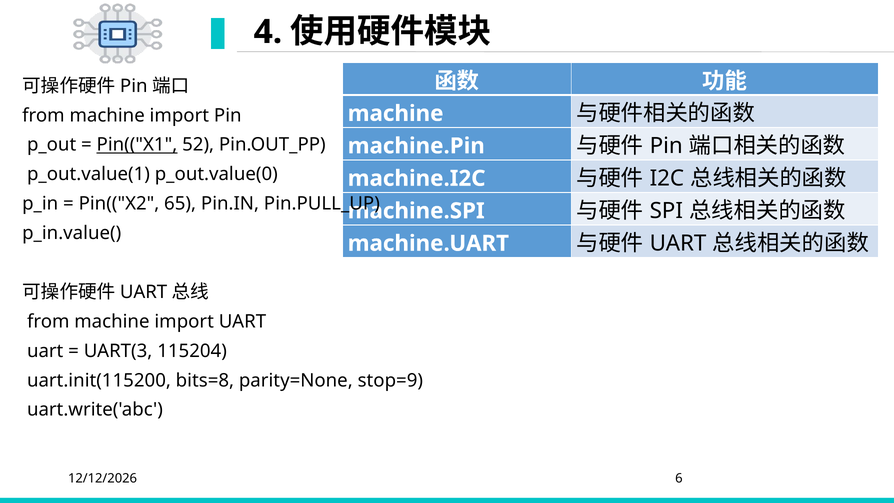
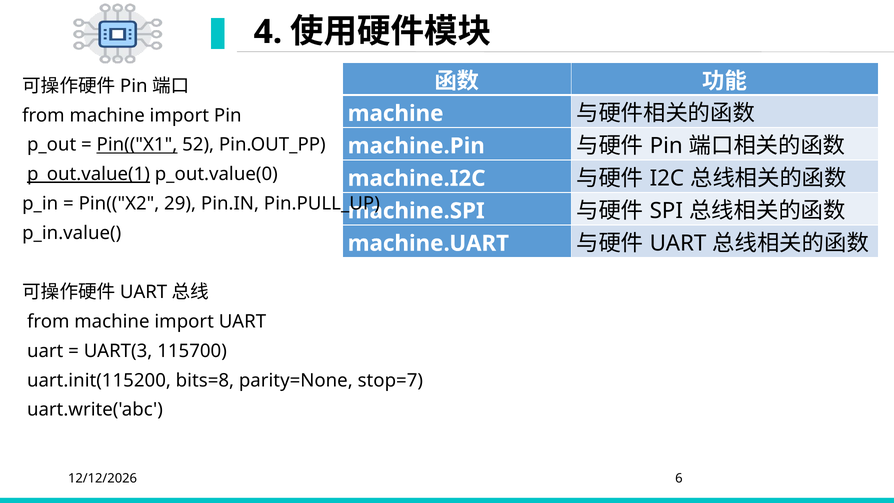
p_out.value(1 underline: none -> present
65: 65 -> 29
115204: 115204 -> 115700
stop=9: stop=9 -> stop=7
